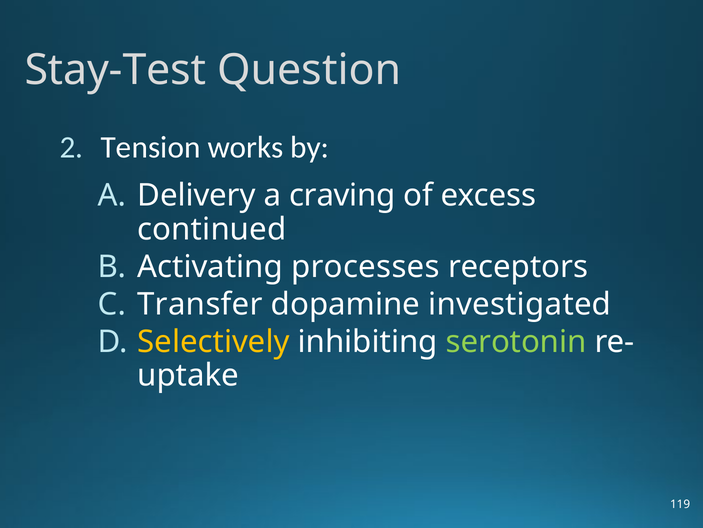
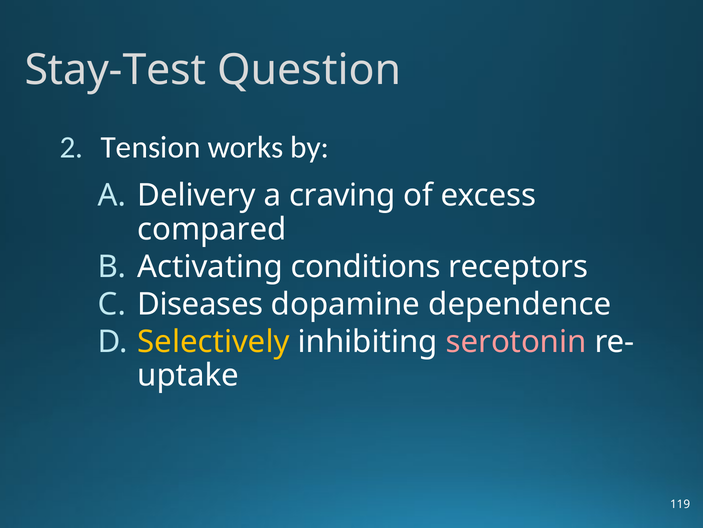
continued: continued -> compared
processes: processes -> conditions
Transfer: Transfer -> Diseases
investigated: investigated -> dependence
serotonin colour: light green -> pink
